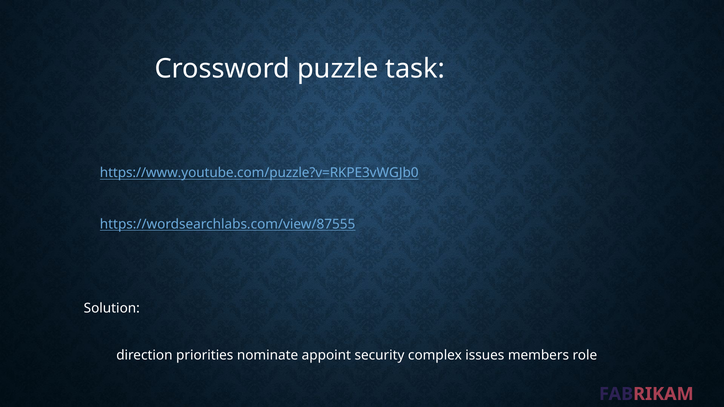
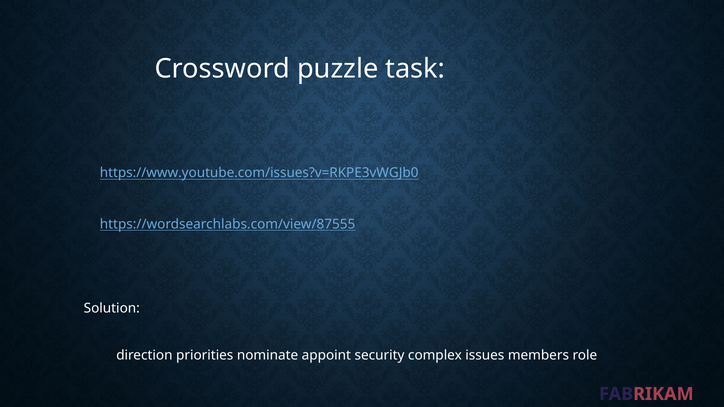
https://www.youtube.com/puzzle?v=RKPE3vWGJb0: https://www.youtube.com/puzzle?v=RKPE3vWGJb0 -> https://www.youtube.com/issues?v=RKPE3vWGJb0
